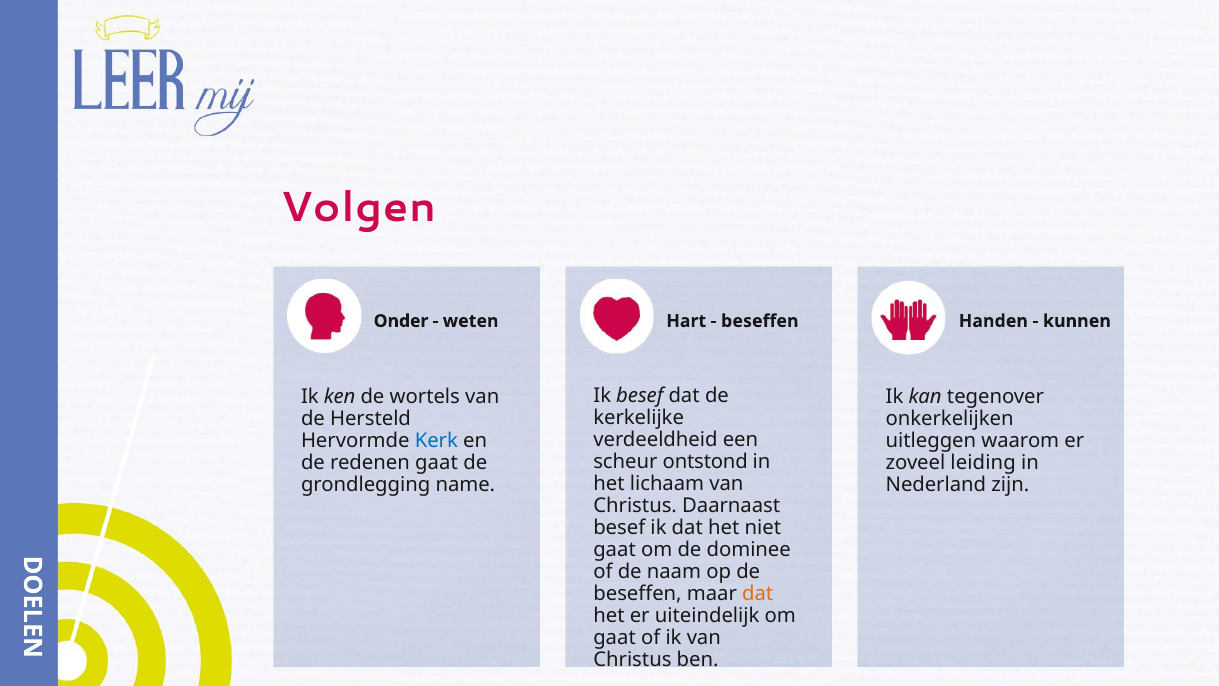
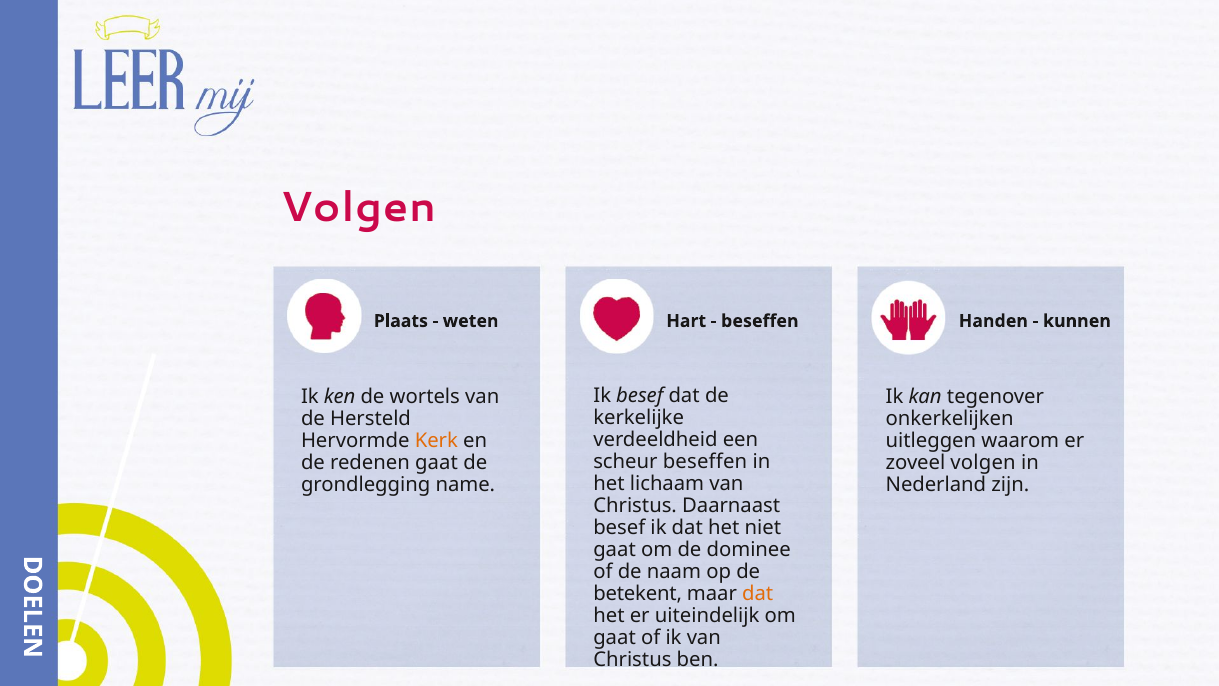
Onder: Onder -> Plaats
Kerk colour: blue -> orange
scheur ontstond: ontstond -> beseffen
zoveel leiding: leiding -> volgen
beseffen at (638, 593): beseffen -> betekent
